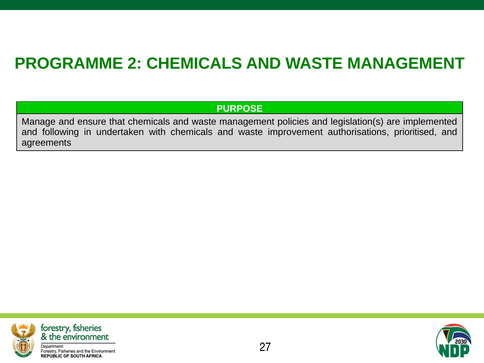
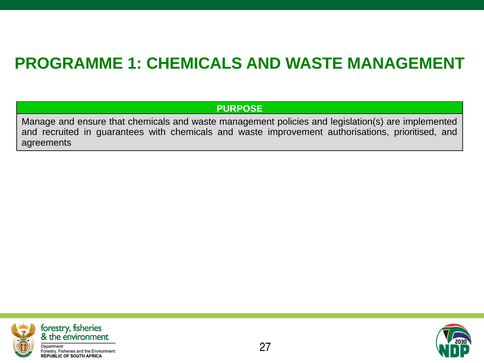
2: 2 -> 1
following: following -> recruited
undertaken: undertaken -> guarantees
